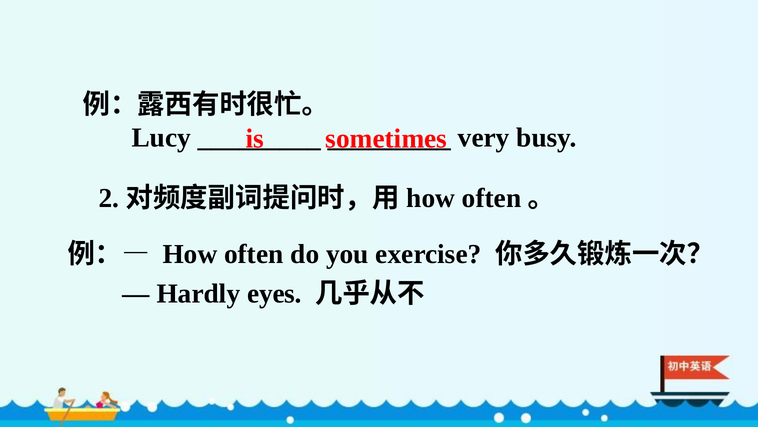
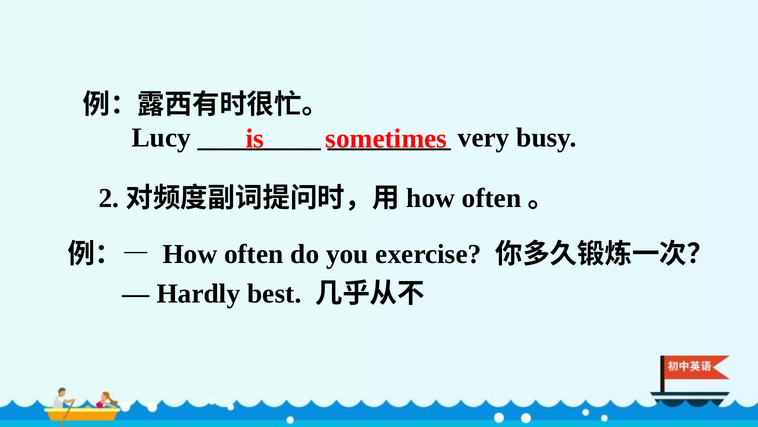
eyes: eyes -> best
